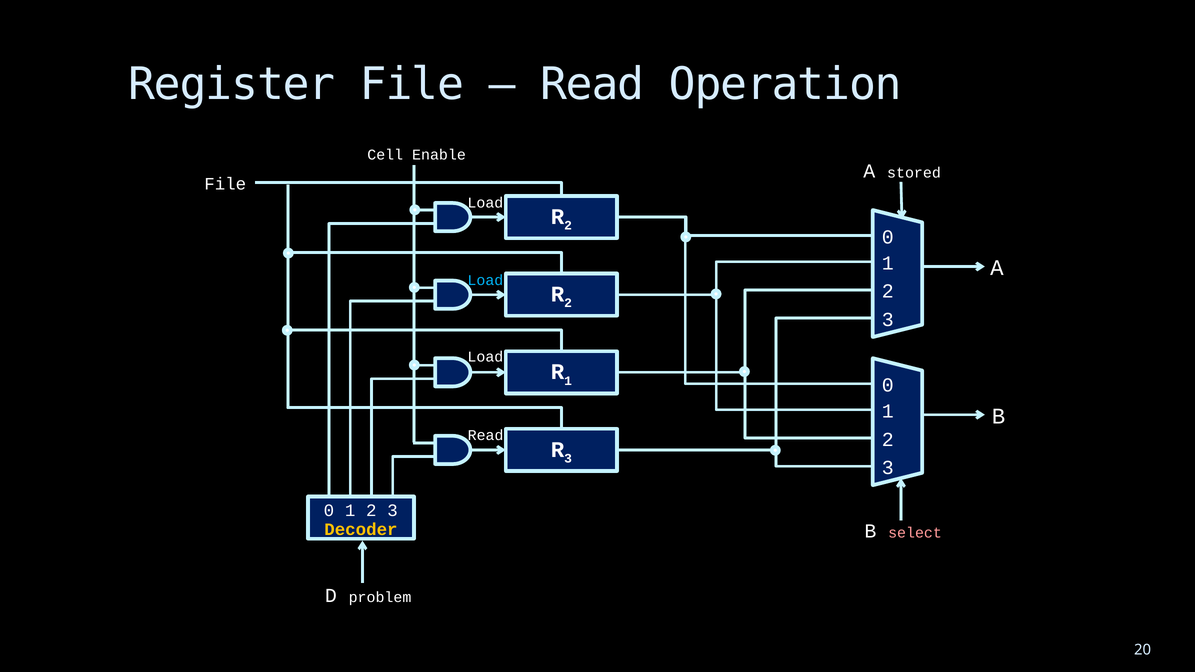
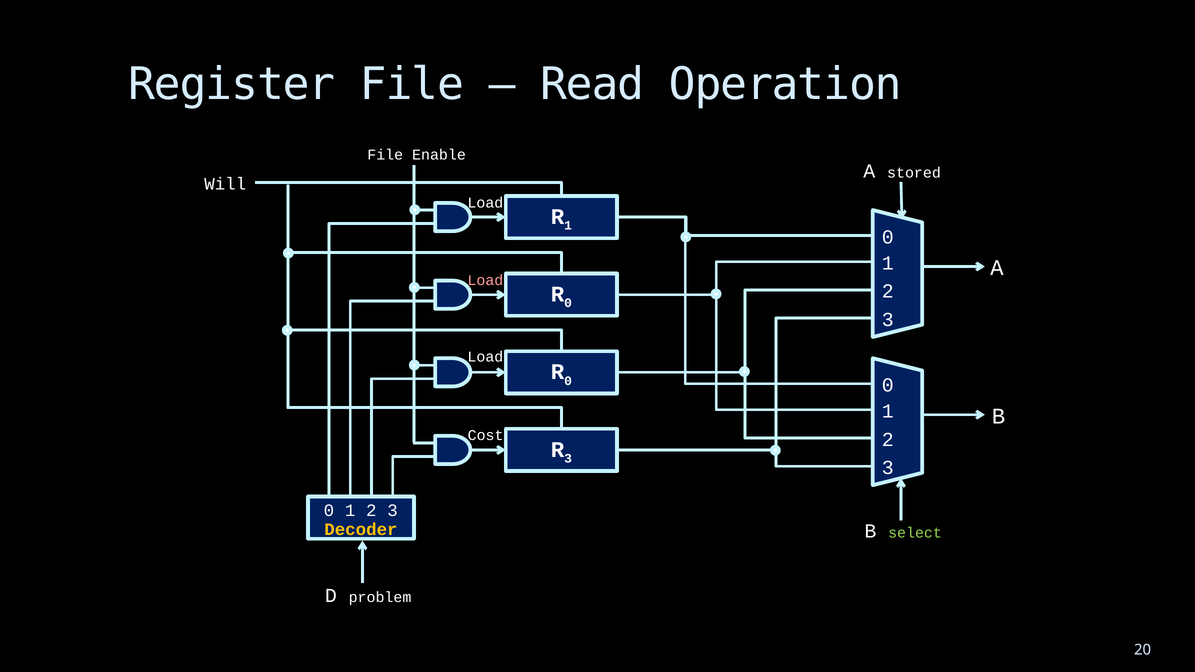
Cell at (385, 155): Cell -> File
File at (225, 184): File -> Will
2 at (568, 226): 2 -> 1
Load at (485, 280) colour: light blue -> pink
2 at (568, 303): 2 -> 0
1 at (568, 381): 1 -> 0
Read at (486, 436): Read -> Cost
select colour: pink -> light green
